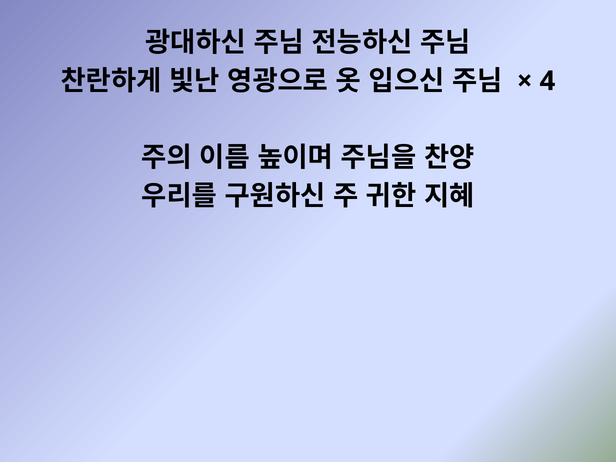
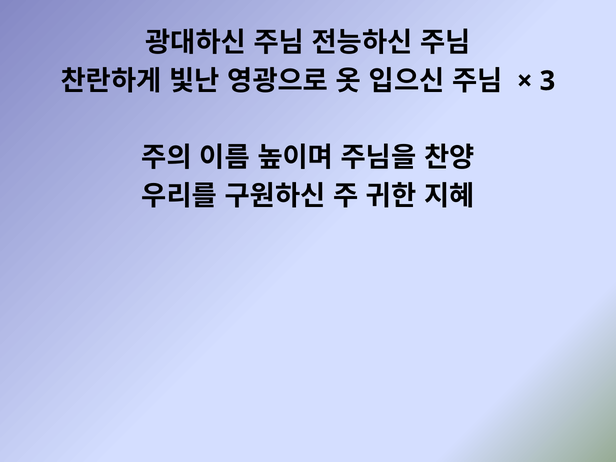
4: 4 -> 3
